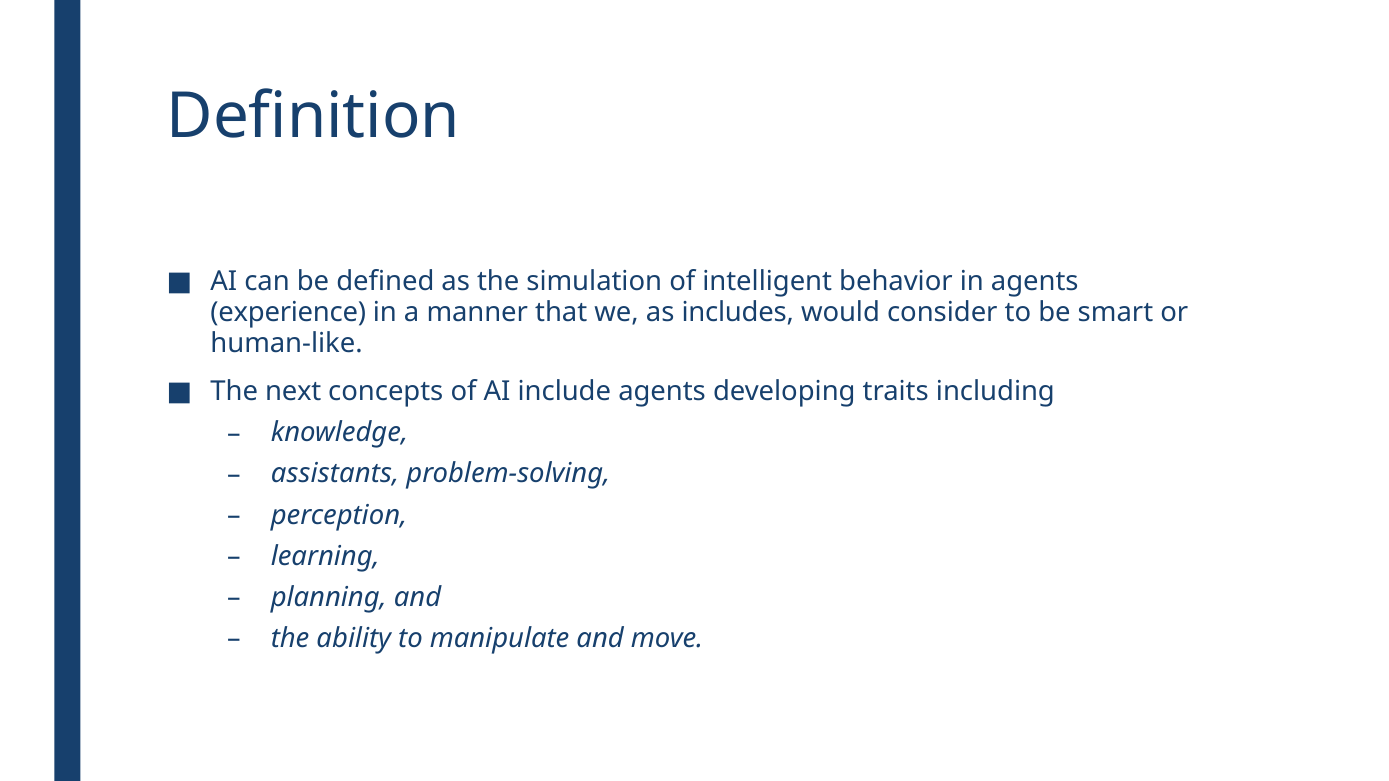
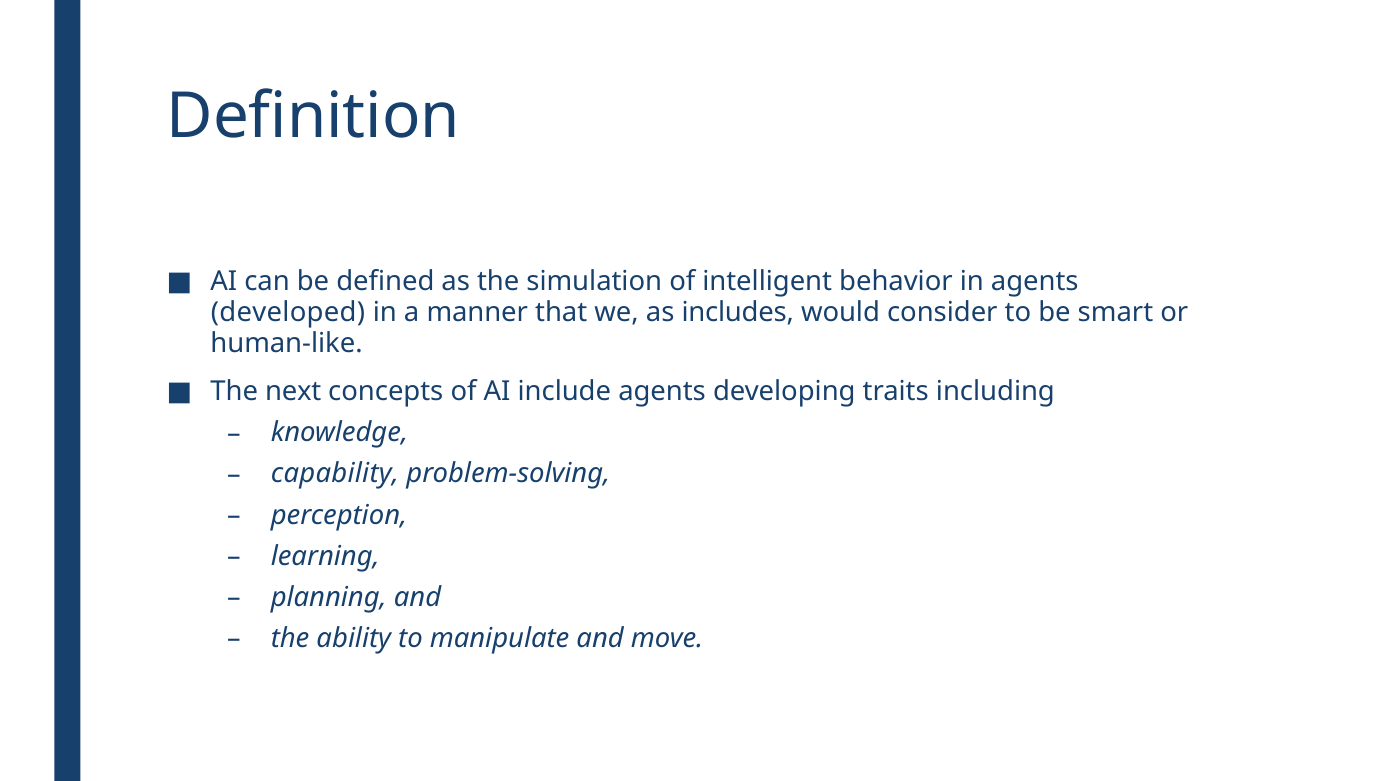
experience: experience -> developed
assistants: assistants -> capability
